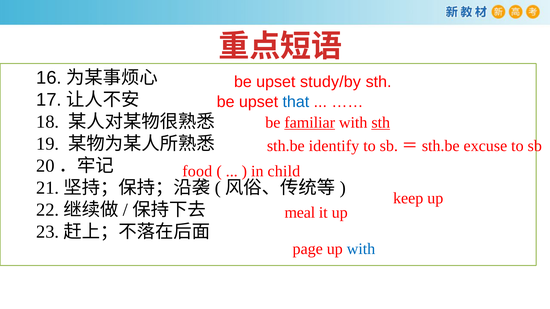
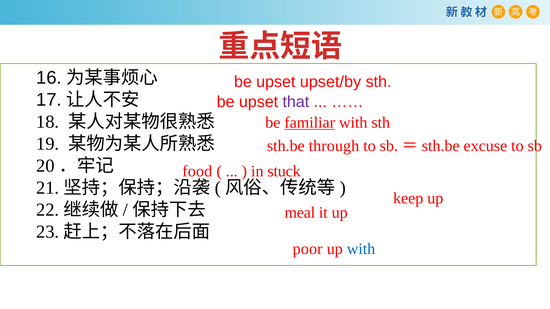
study/by: study/by -> upset/by
that colour: blue -> purple
sth at (381, 123) underline: present -> none
identify: identify -> through
child: child -> stuck
page: page -> poor
